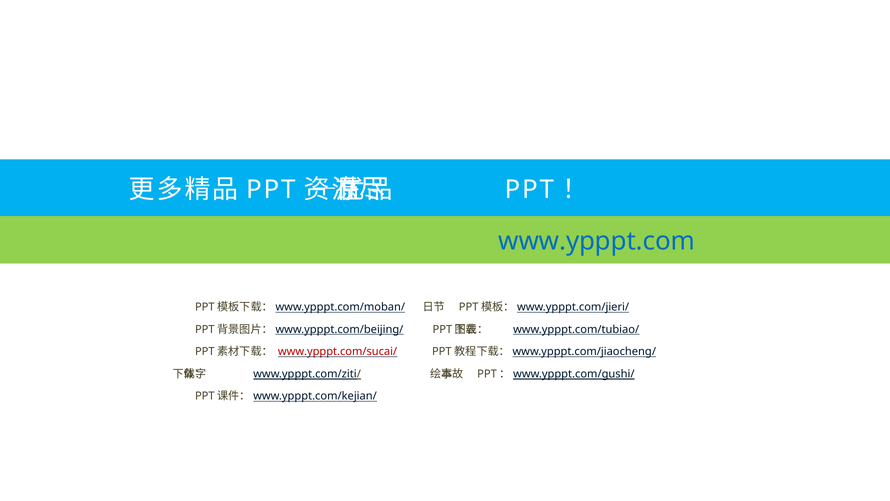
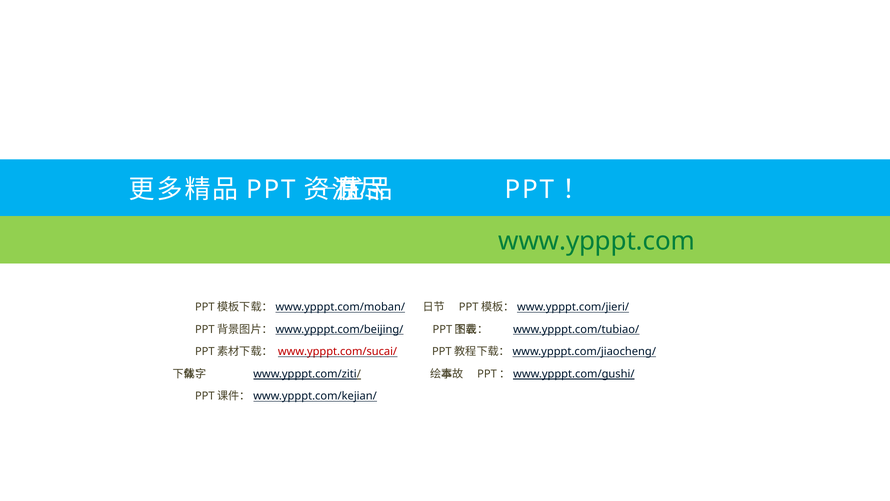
www.ypppt.com colour: blue -> green
